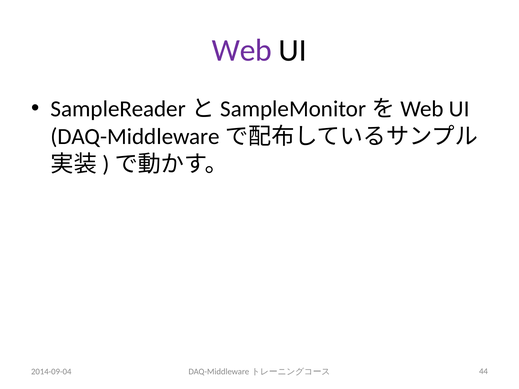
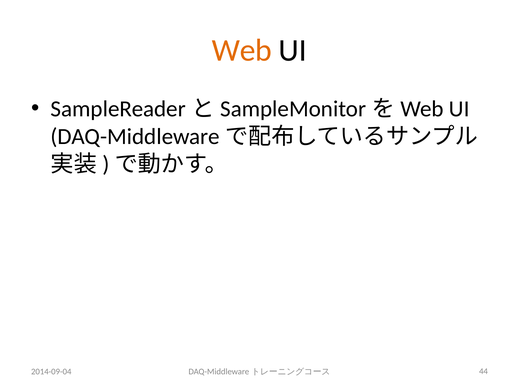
Web colour: purple -> orange
